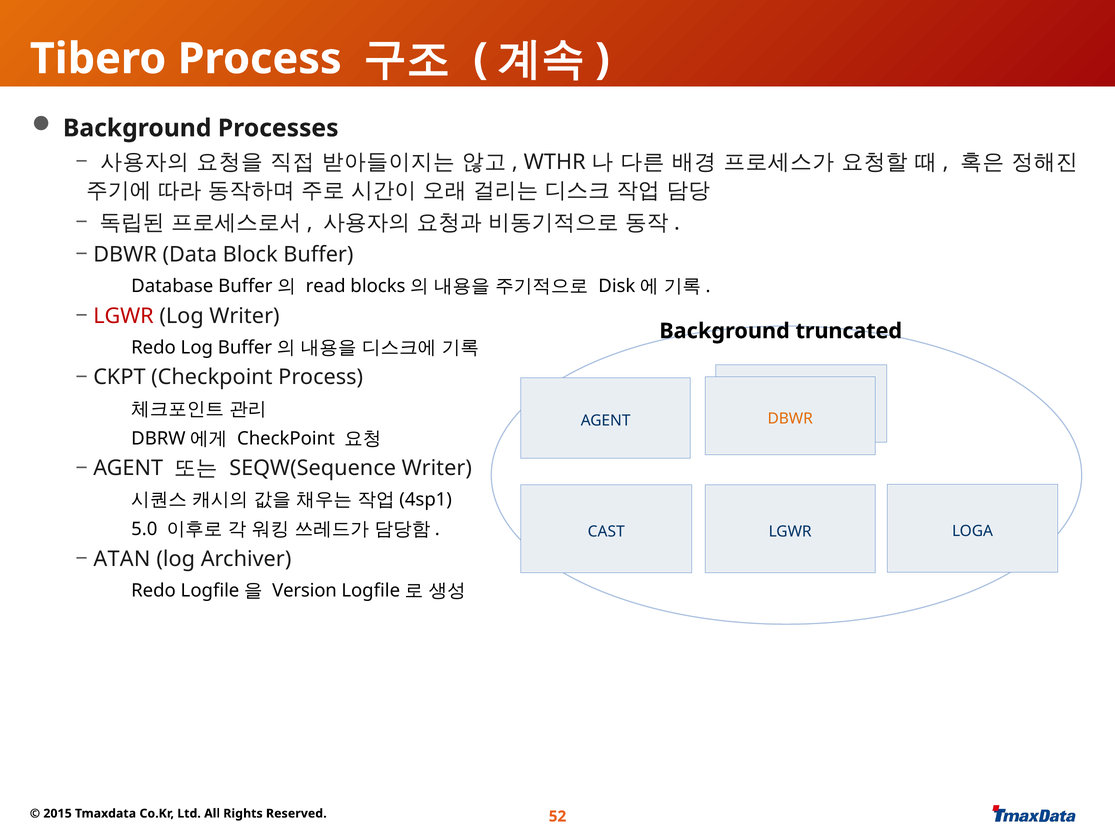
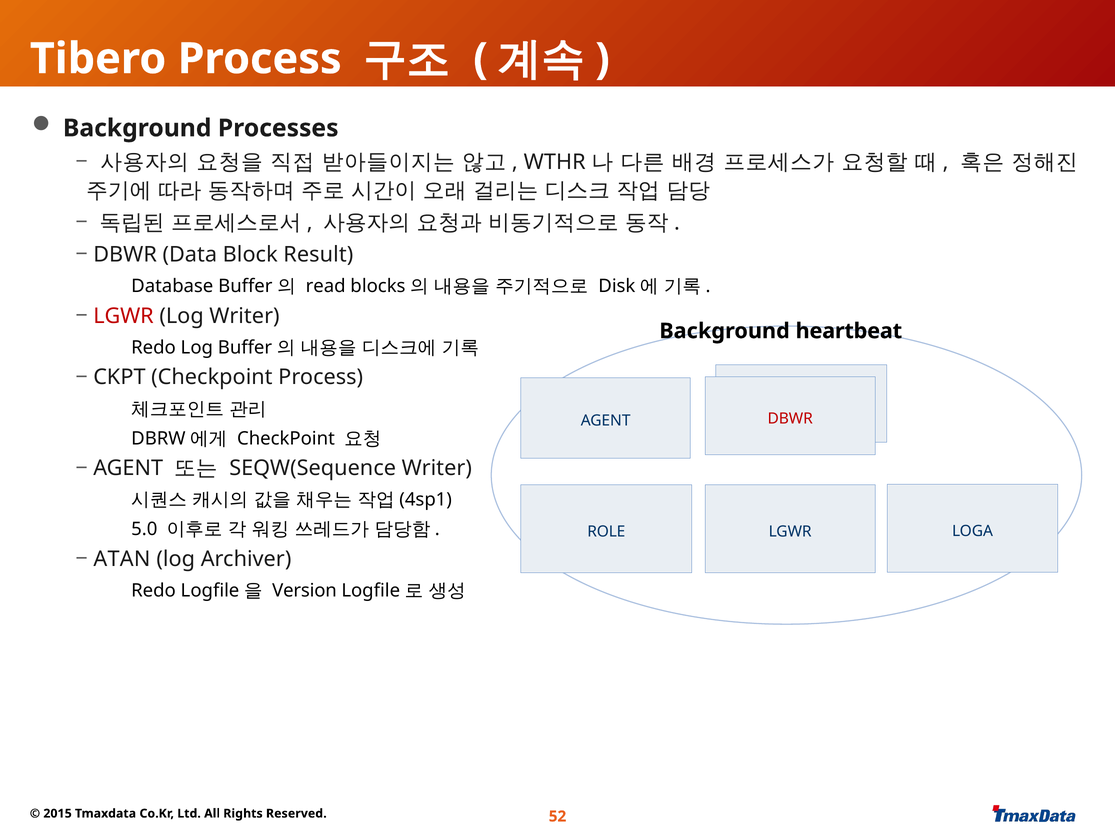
Block Buffer: Buffer -> Result
truncated: truncated -> heartbeat
DBWR at (790, 419) colour: orange -> red
CAST: CAST -> ROLE
